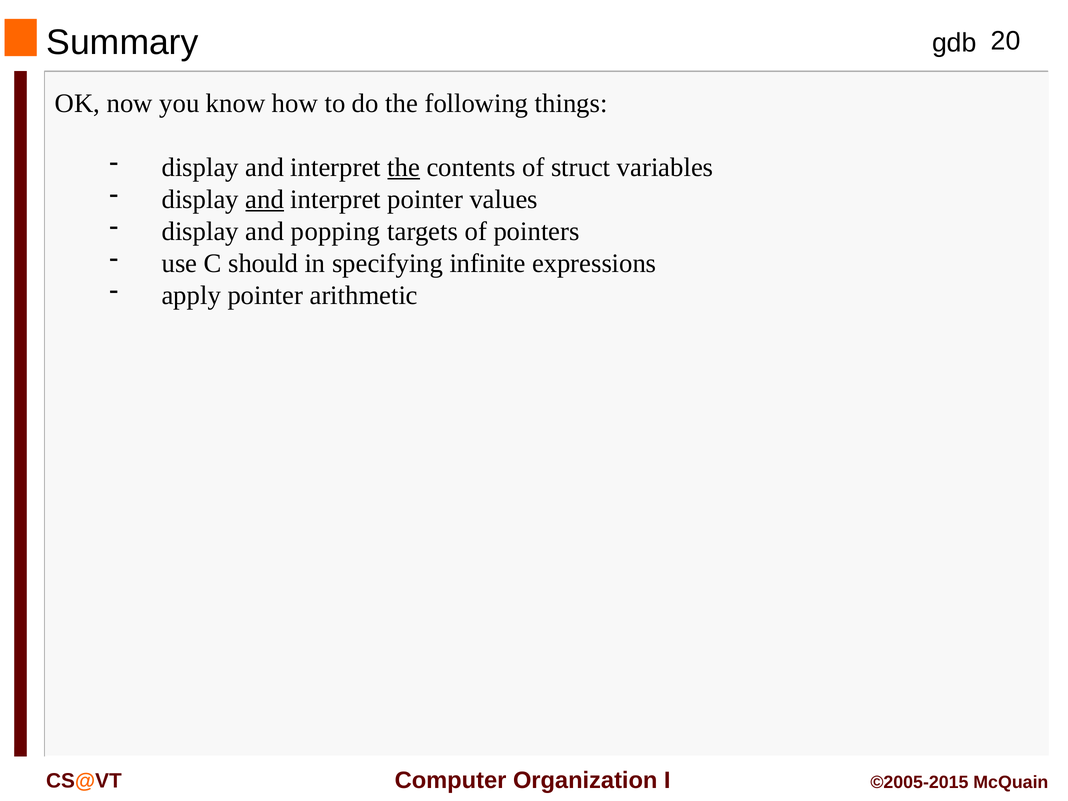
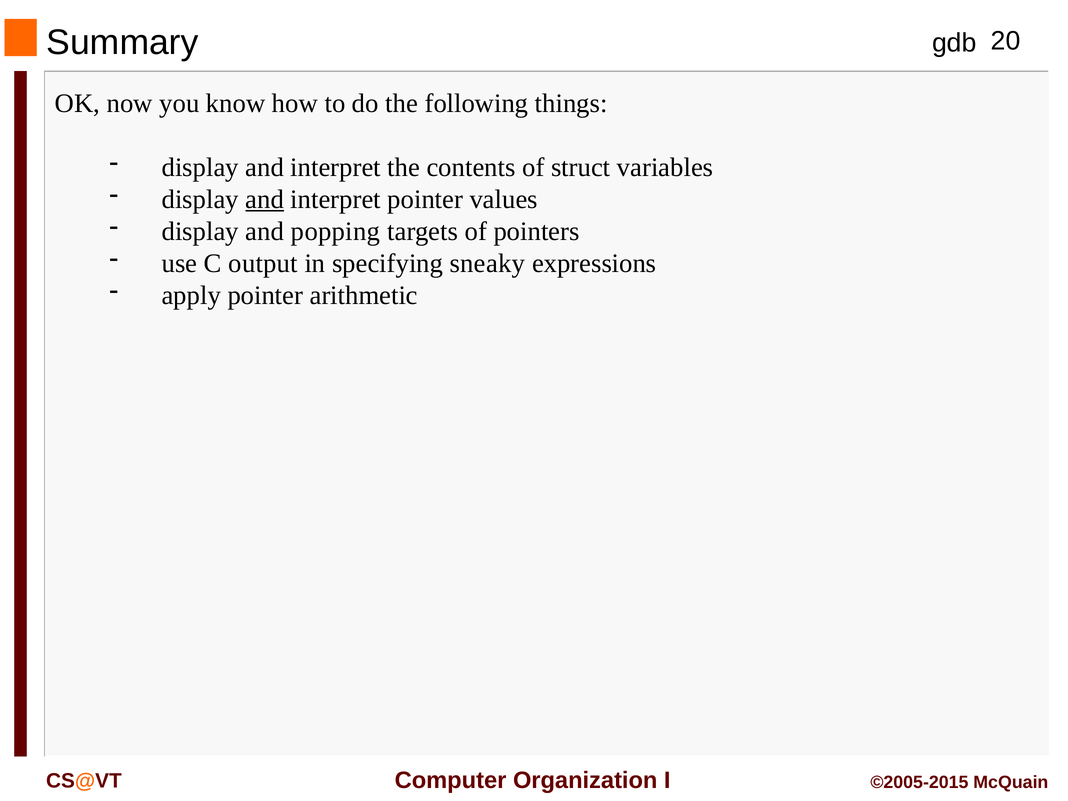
the at (404, 167) underline: present -> none
should: should -> output
infinite: infinite -> sneaky
